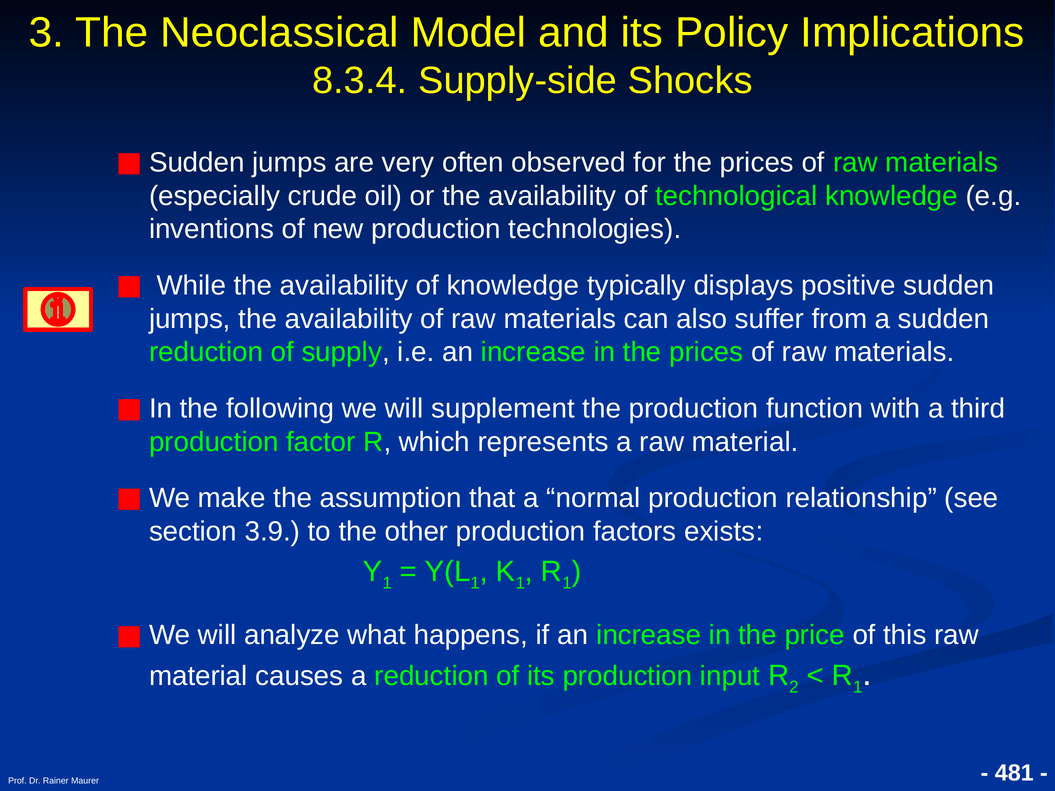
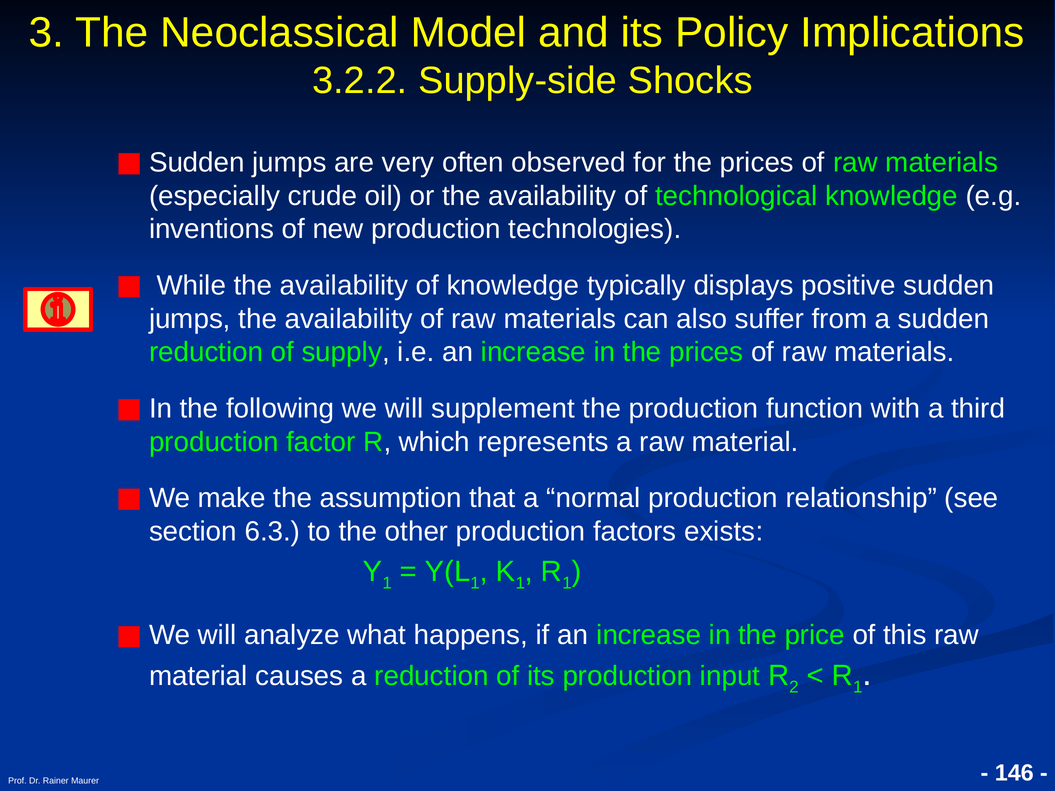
8.3.4: 8.3.4 -> 3.2.2
3.9: 3.9 -> 6.3
481: 481 -> 146
